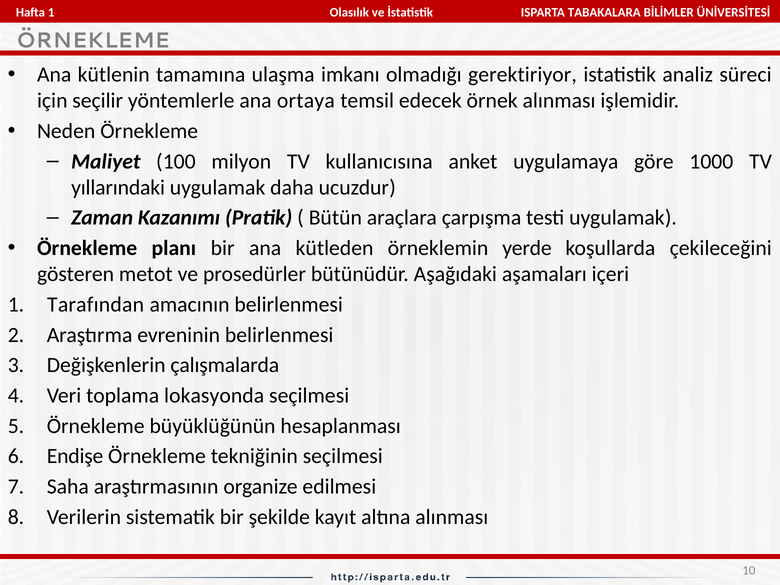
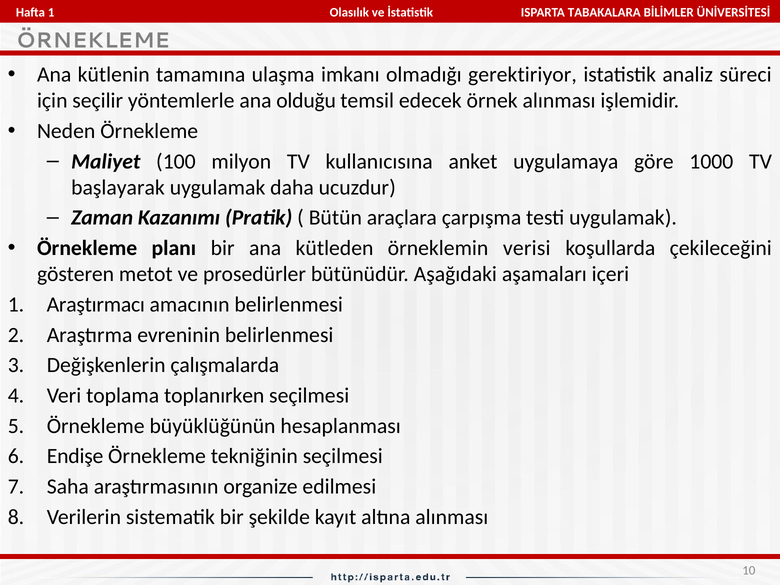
ortaya: ortaya -> olduğu
yıllarındaki: yıllarındaki -> başlayarak
yerde: yerde -> verisi
Tarafından: Tarafından -> Araştırmacı
lokasyonda: lokasyonda -> toplanırken
